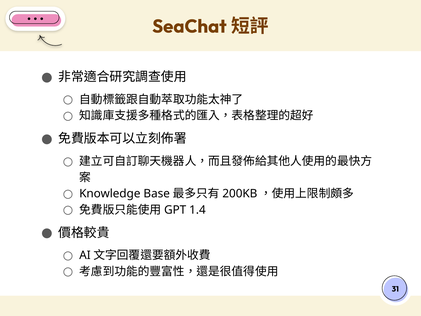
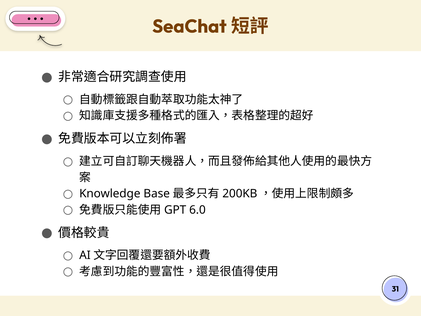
1.4: 1.4 -> 6.0
